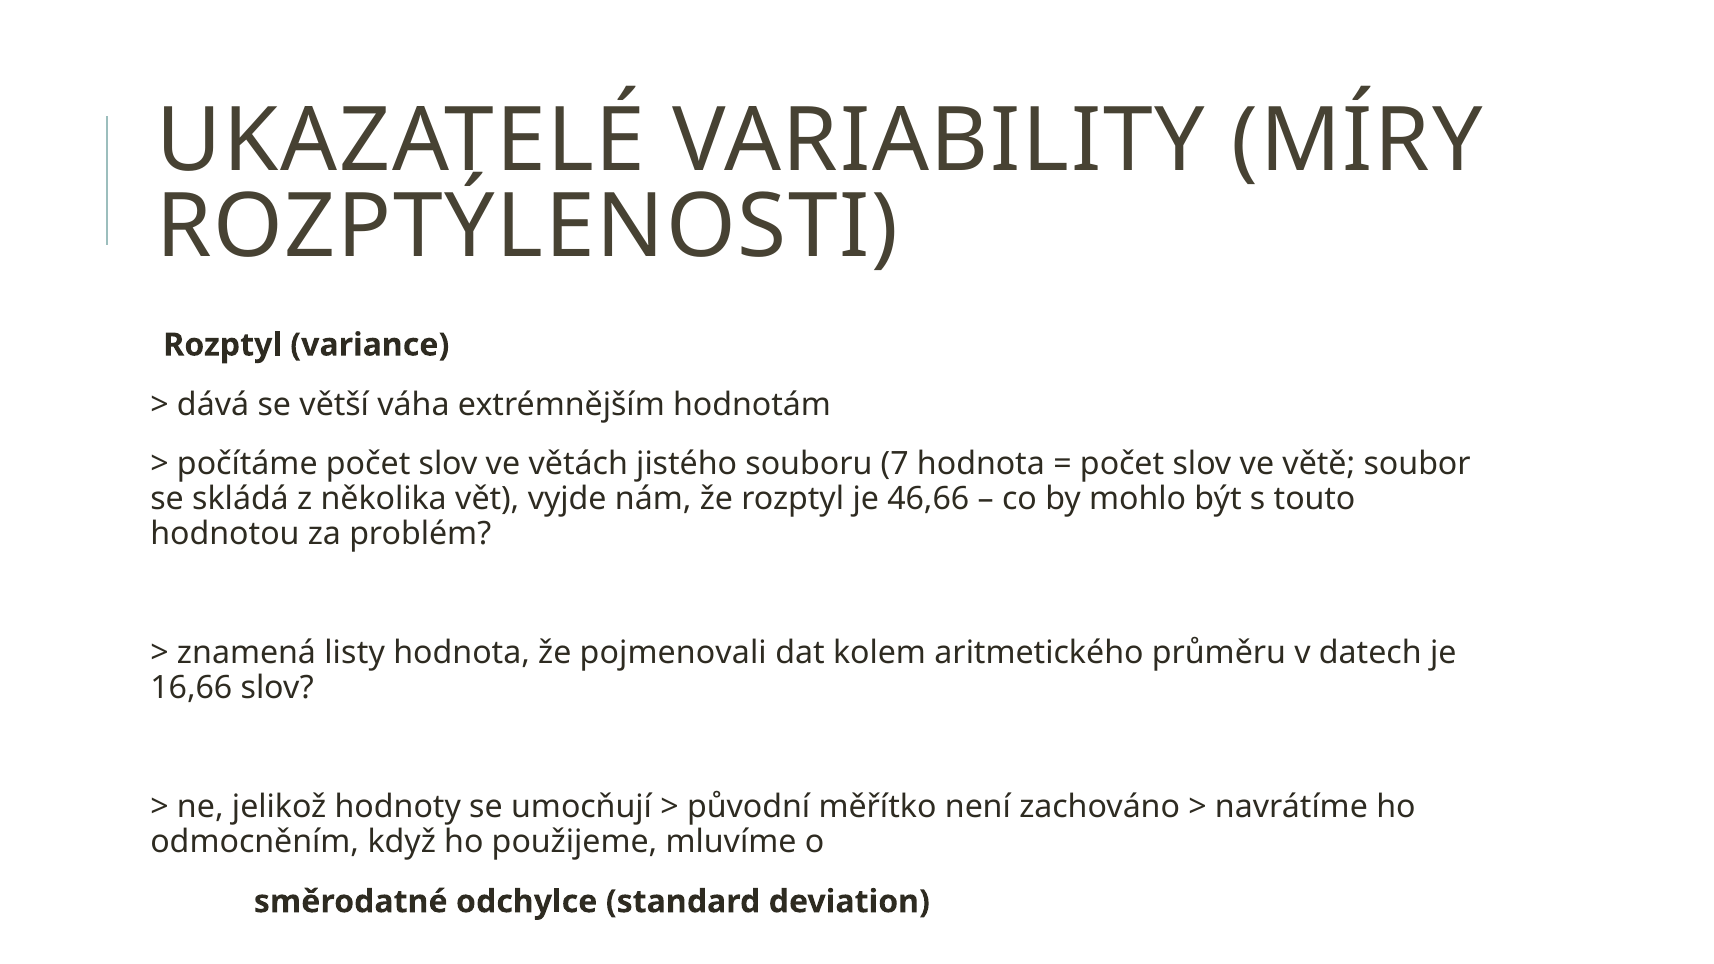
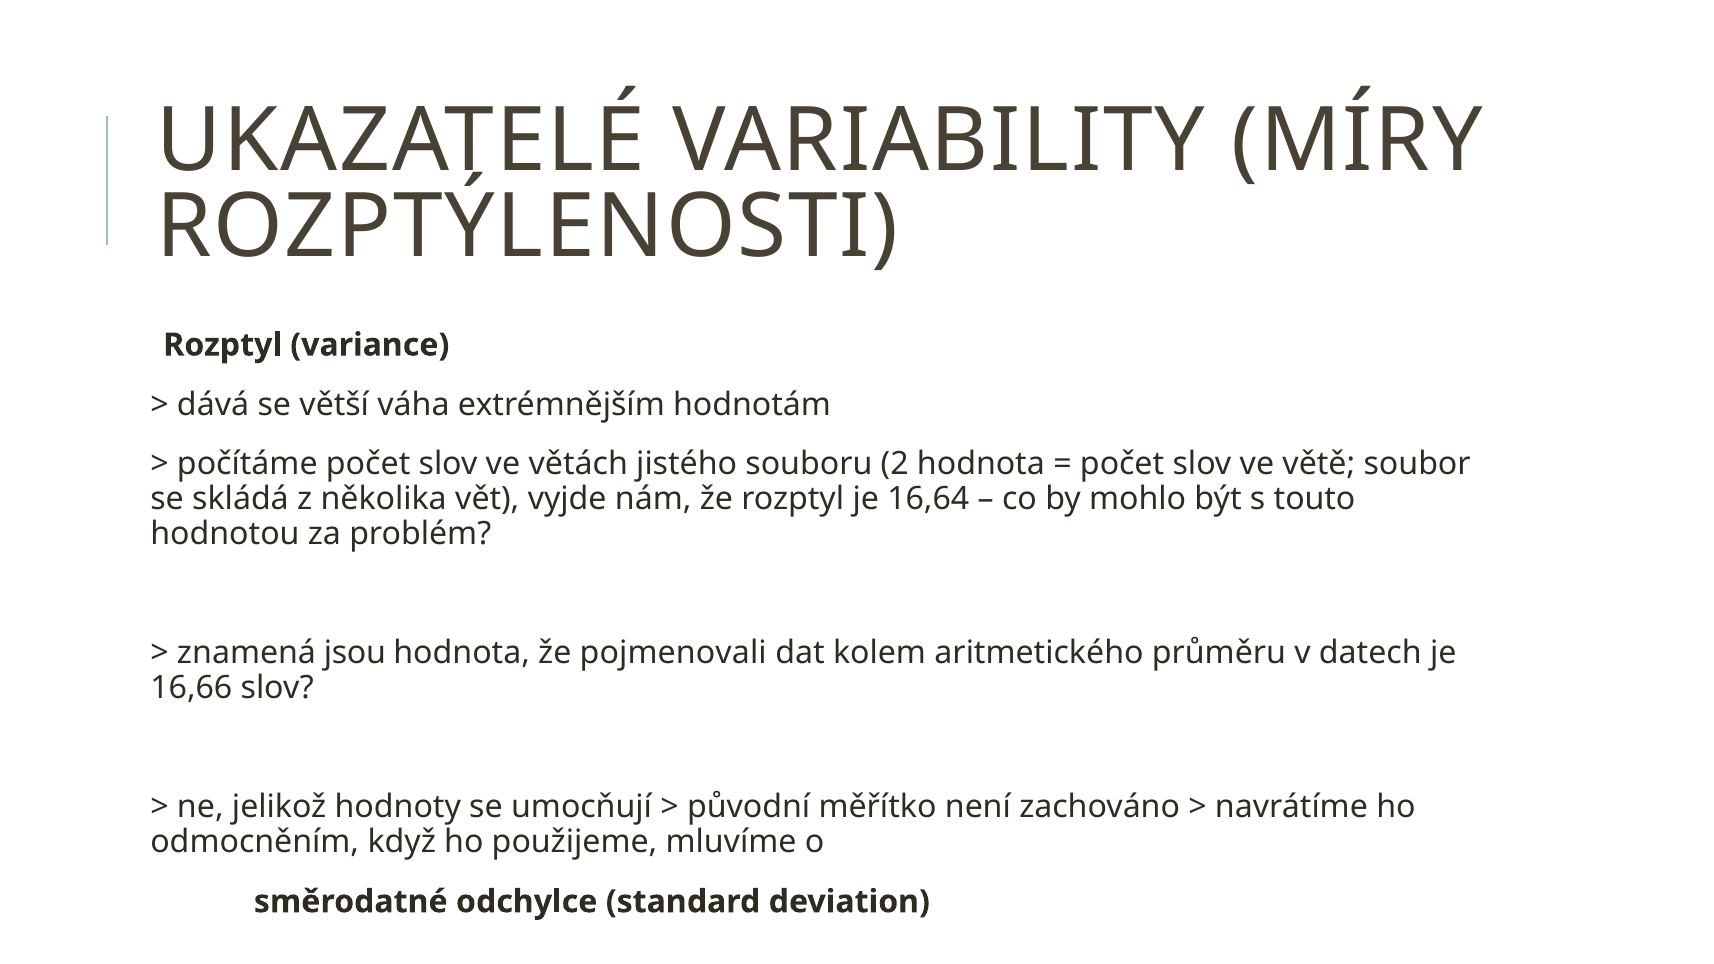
7: 7 -> 2
46,66: 46,66 -> 16,64
listy: listy -> jsou
